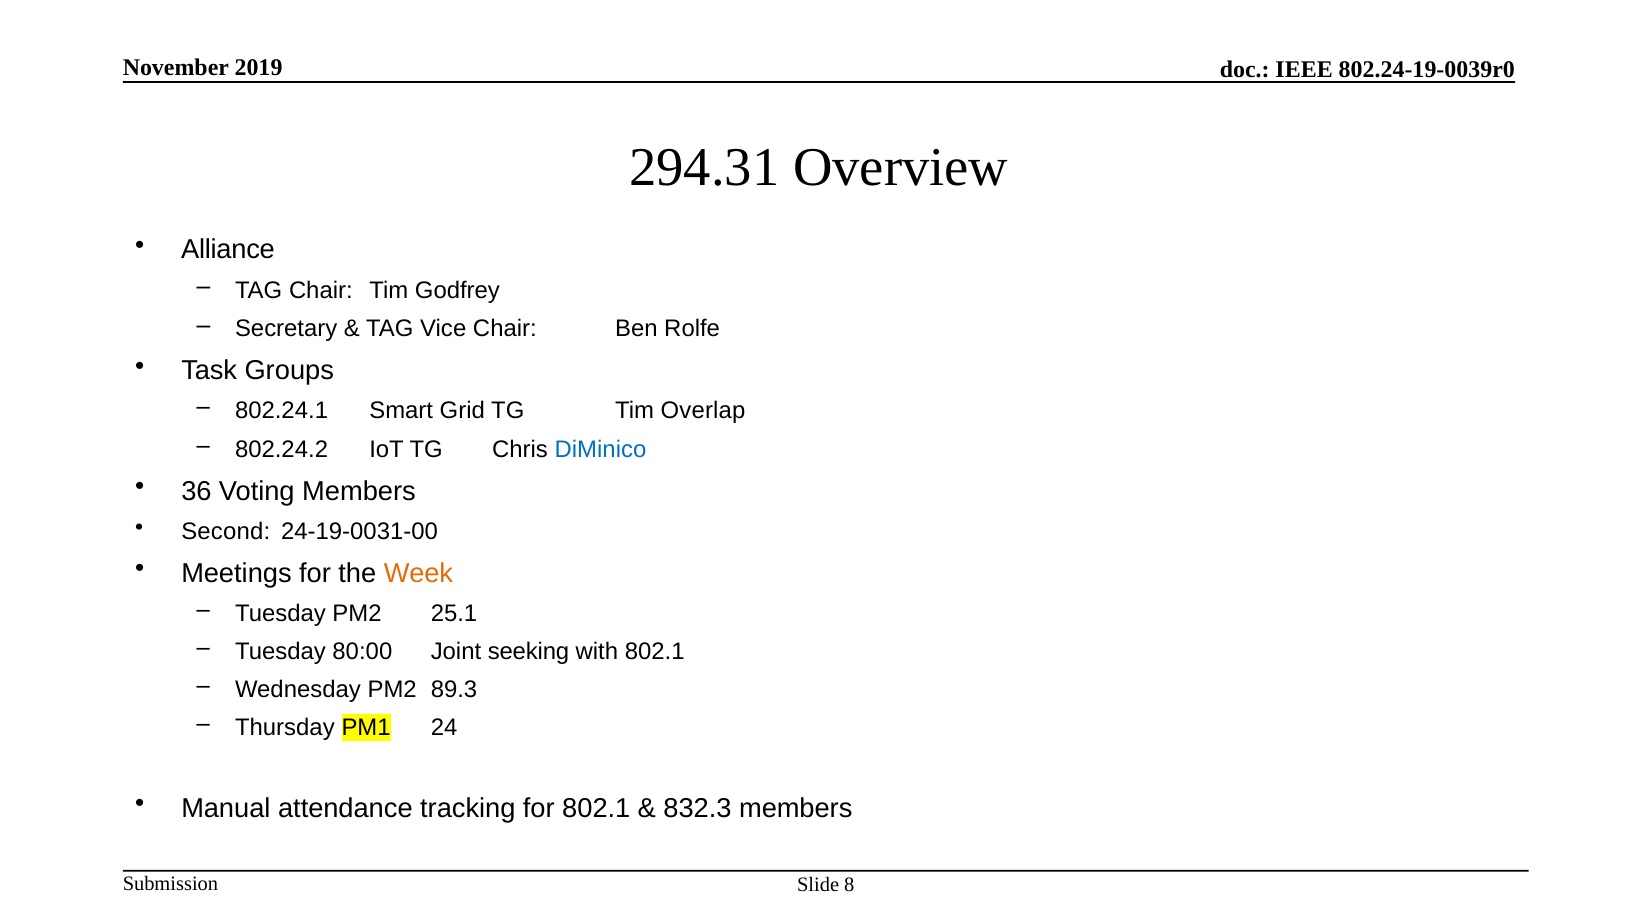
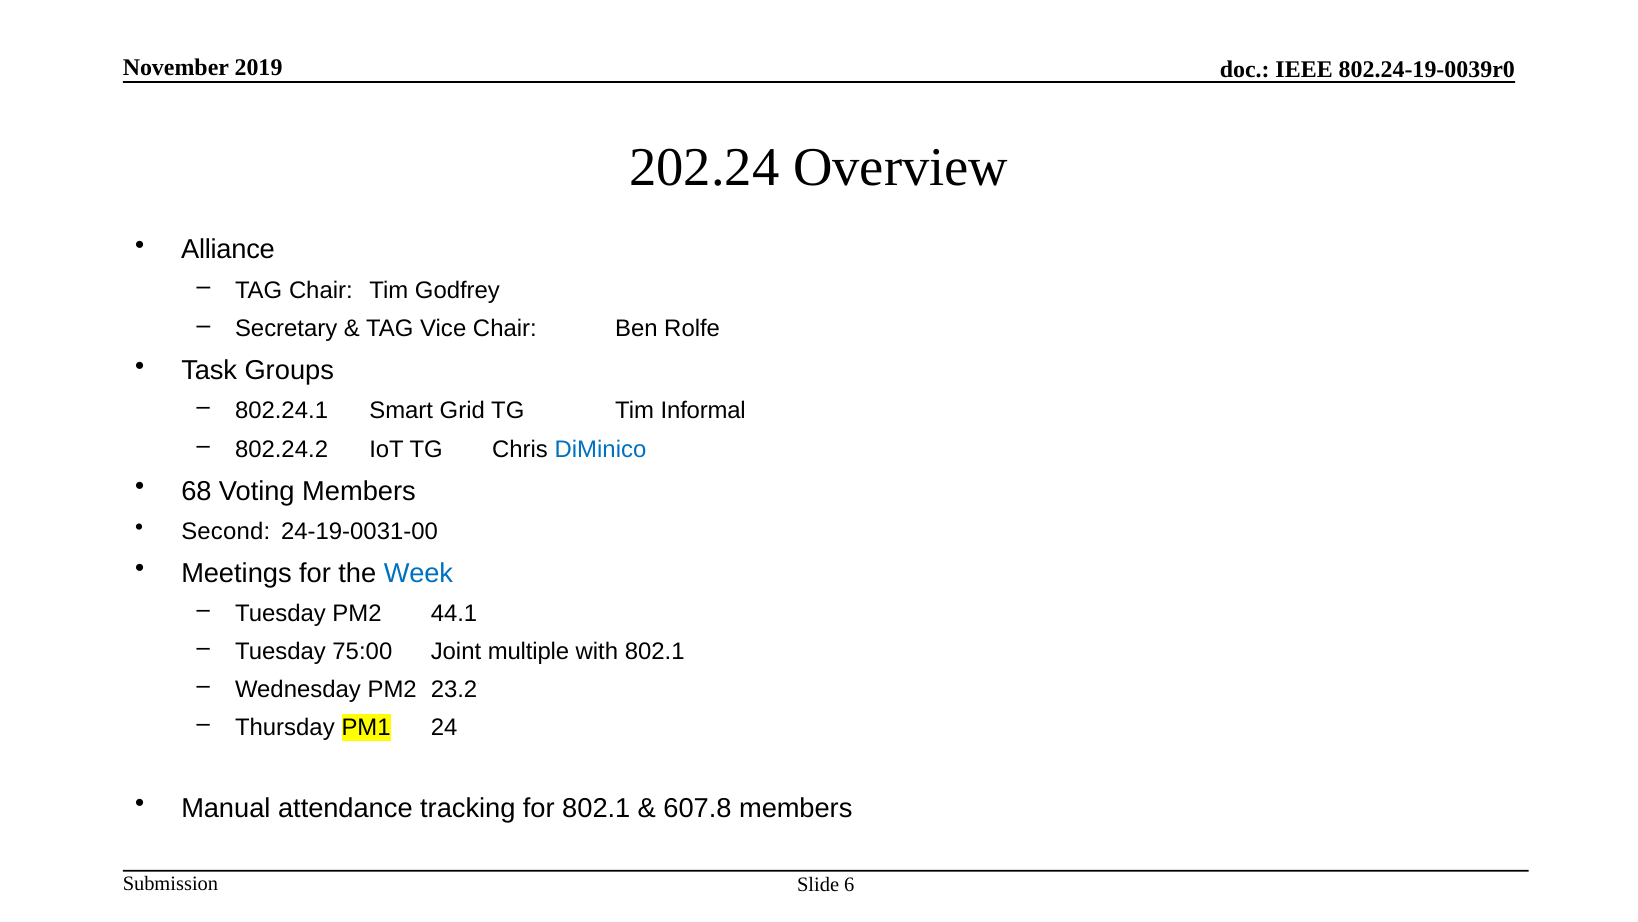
294.31: 294.31 -> 202.24
Overlap: Overlap -> Informal
36: 36 -> 68
Week colour: orange -> blue
25.1: 25.1 -> 44.1
80:00: 80:00 -> 75:00
seeking: seeking -> multiple
89.3: 89.3 -> 23.2
832.3: 832.3 -> 607.8
8: 8 -> 6
